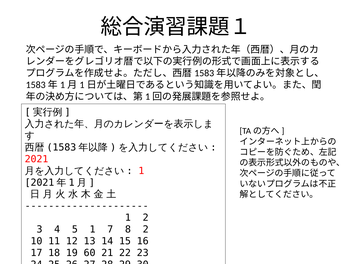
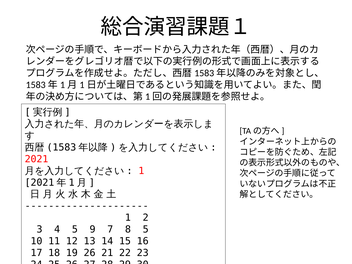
5 1: 1 -> 9
8 2: 2 -> 5
19 60: 60 -> 26
